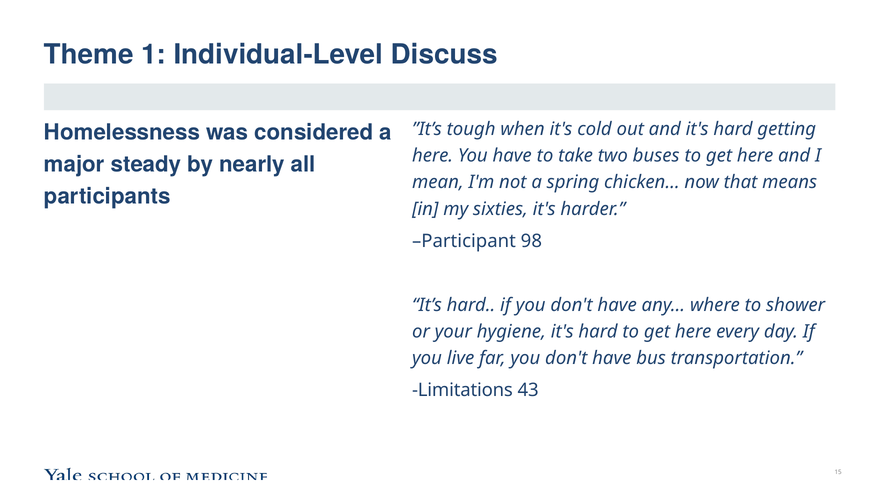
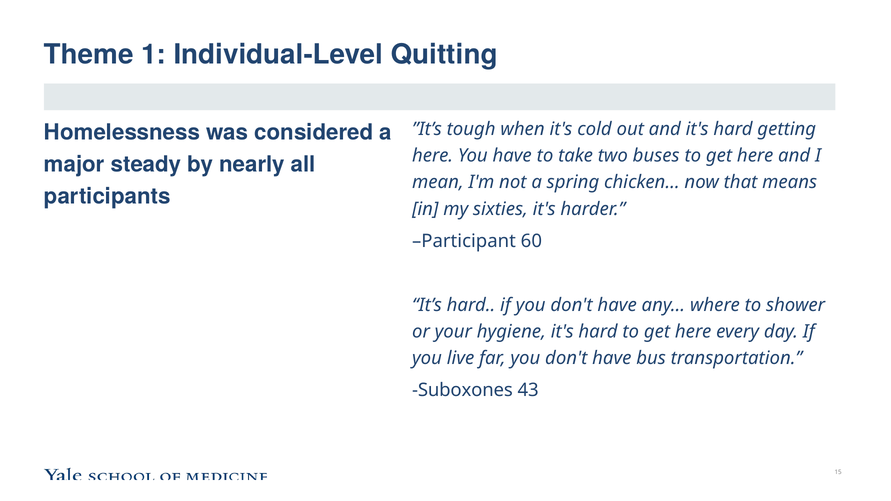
Discuss: Discuss -> Quitting
98: 98 -> 60
Limitations: Limitations -> Suboxones
